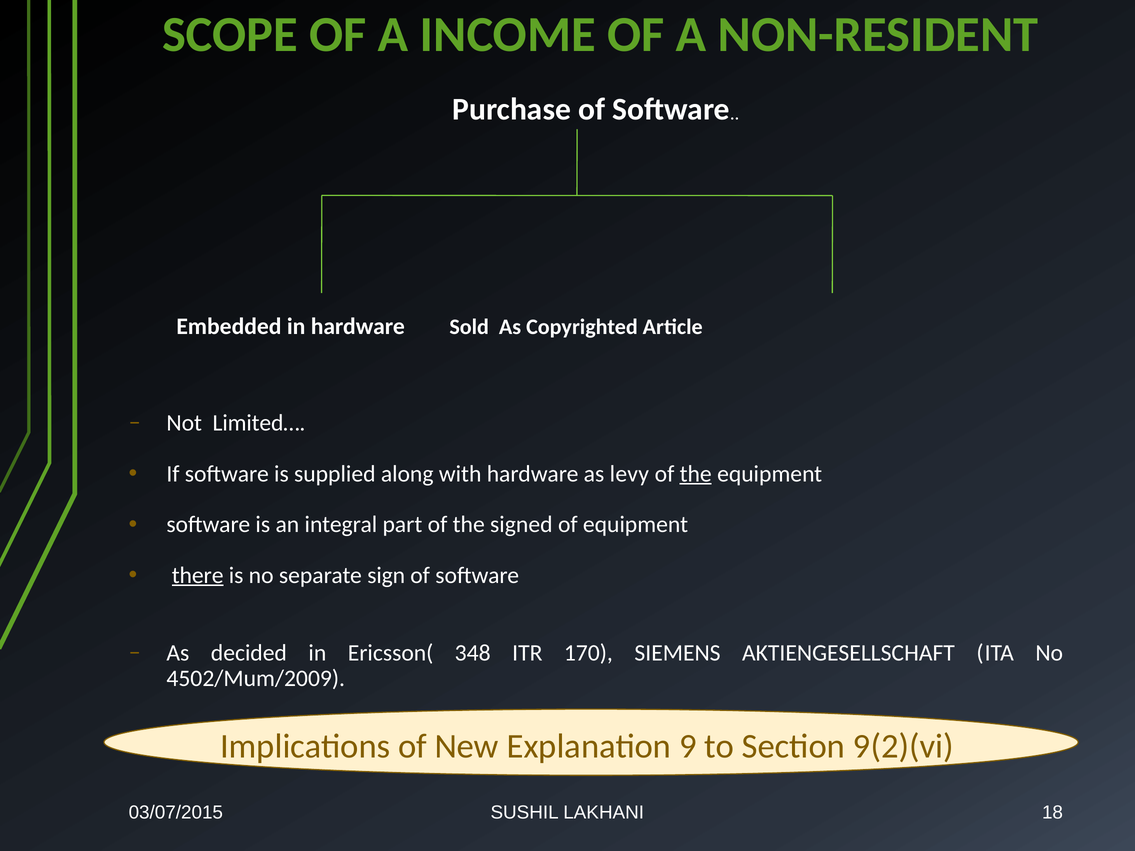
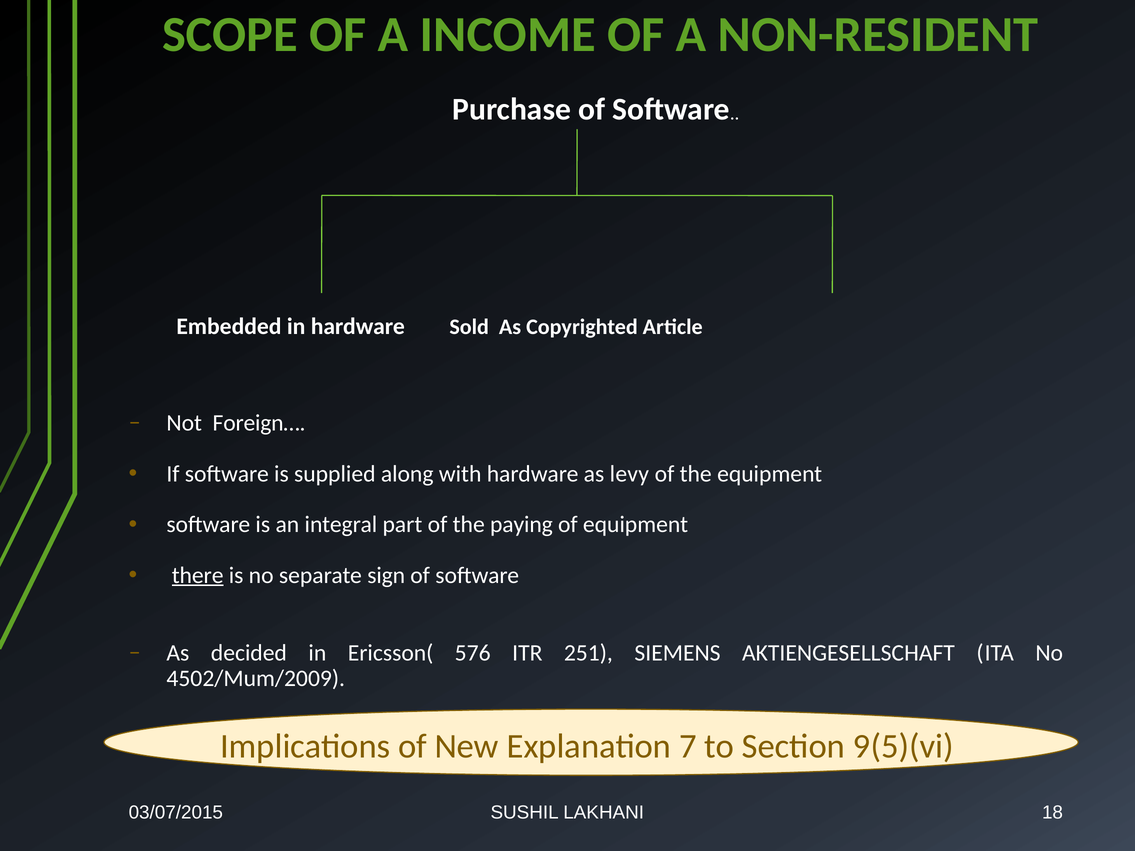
Limited…: Limited… -> Foreign…
the at (696, 474) underline: present -> none
signed: signed -> paying
348: 348 -> 576
170: 170 -> 251
9: 9 -> 7
9(2)(vi: 9(2)(vi -> 9(5)(vi
